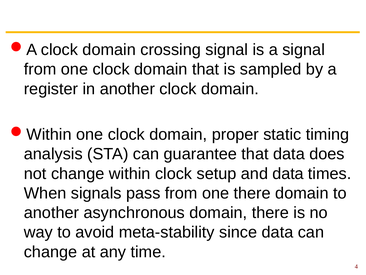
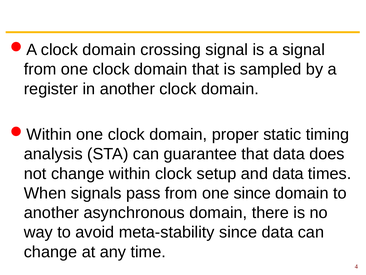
one there: there -> since
